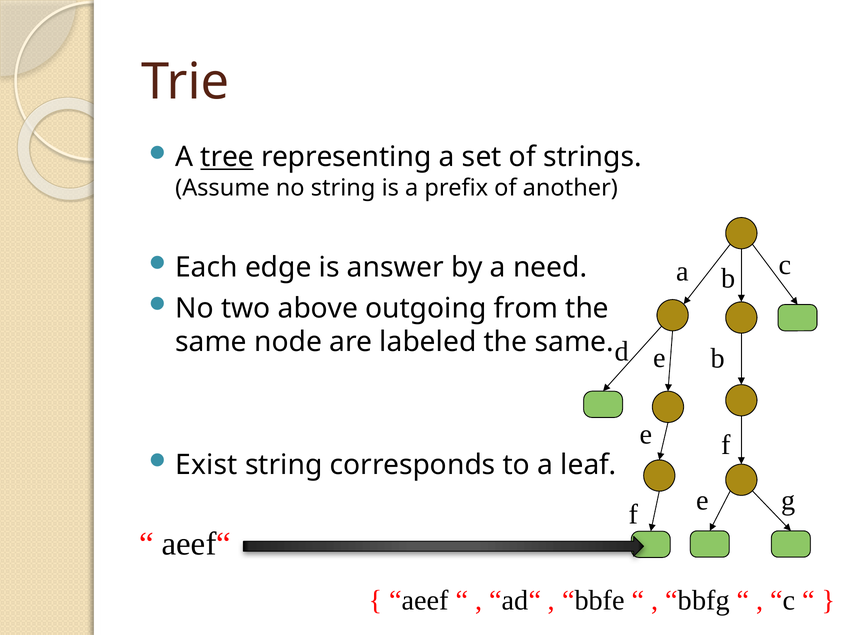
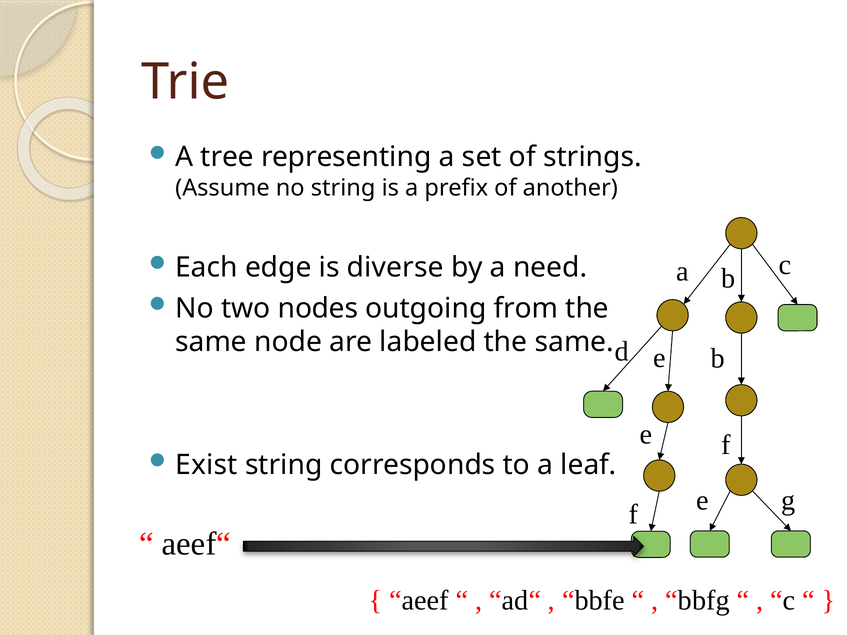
tree underline: present -> none
answer: answer -> diverse
above: above -> nodes
